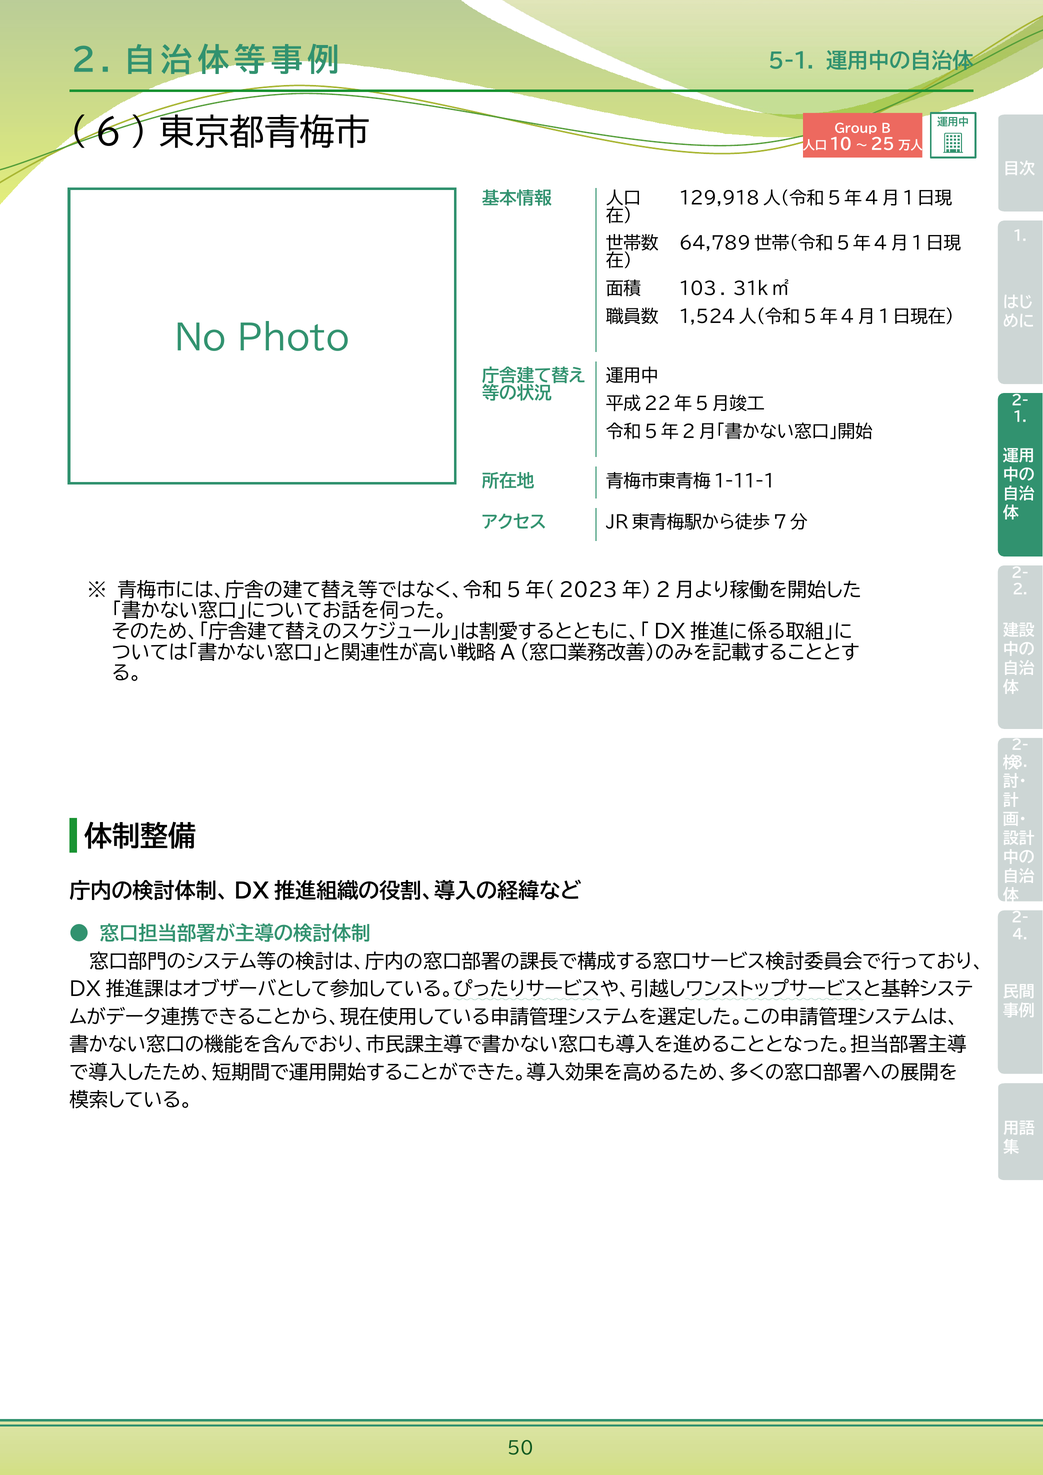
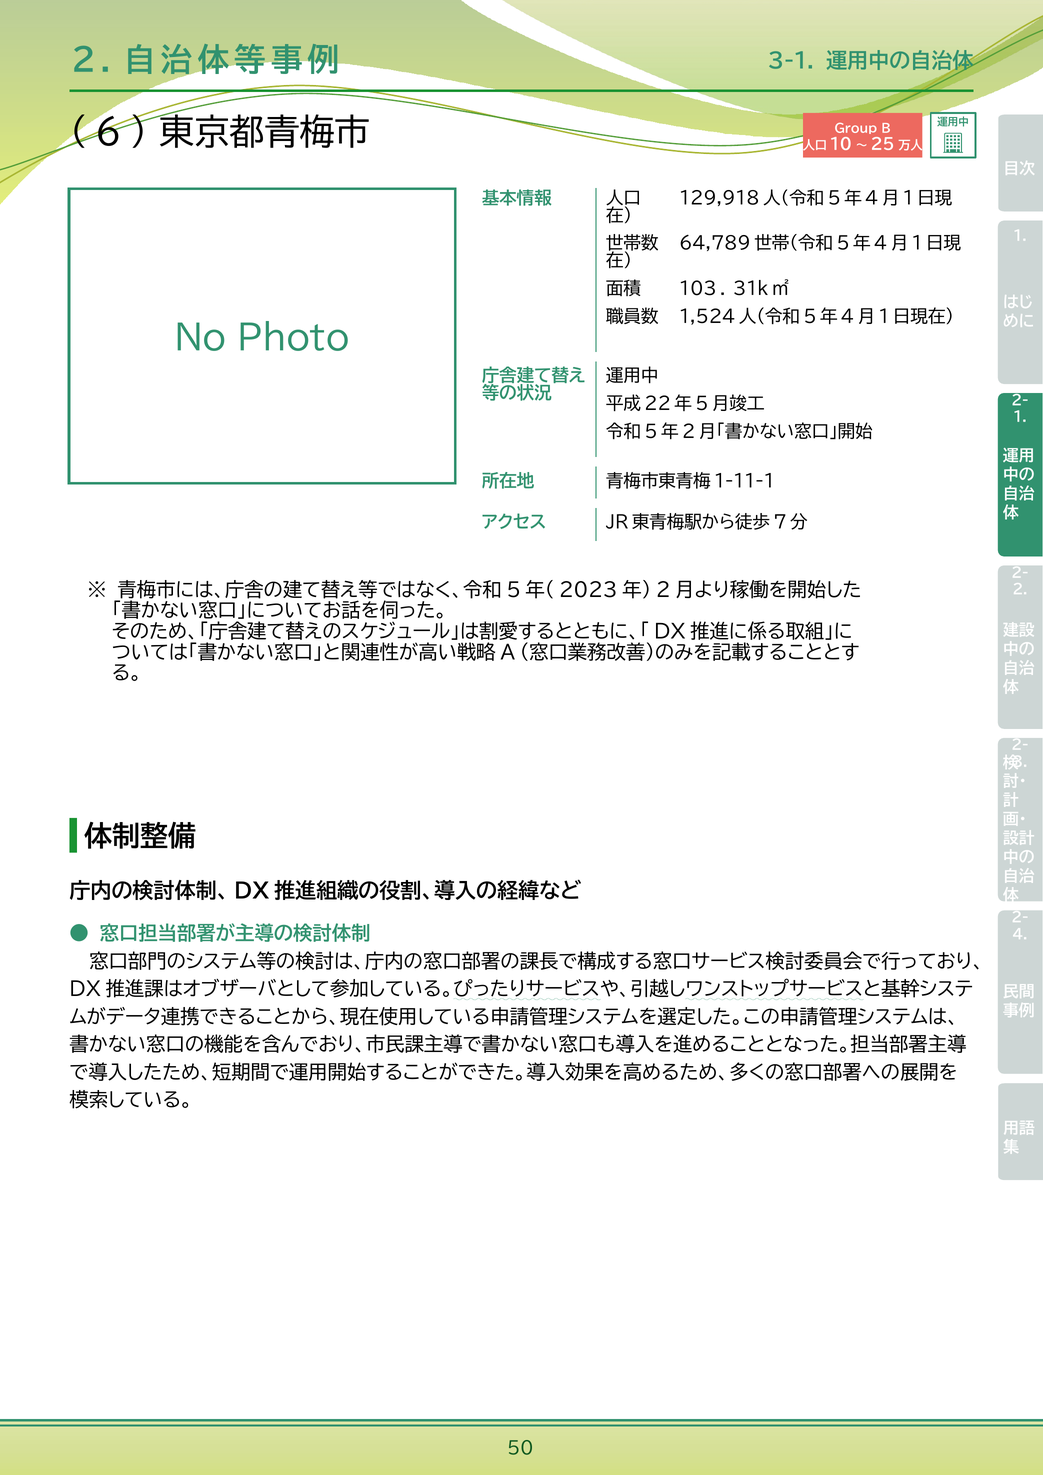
5-1: 5-1 -> 3-1
